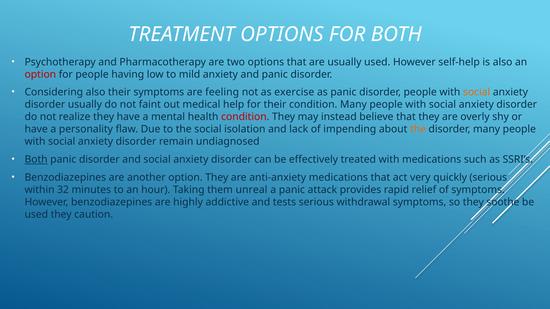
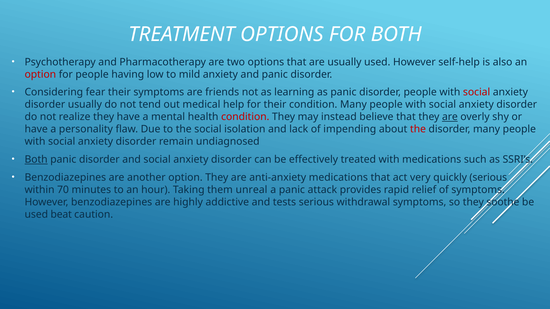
Considering also: also -> fear
feeling: feeling -> friends
exercise: exercise -> learning
social at (477, 92) colour: orange -> red
faint: faint -> tend
are at (450, 117) underline: none -> present
the at (418, 129) colour: orange -> red
32: 32 -> 70
used they: they -> beat
